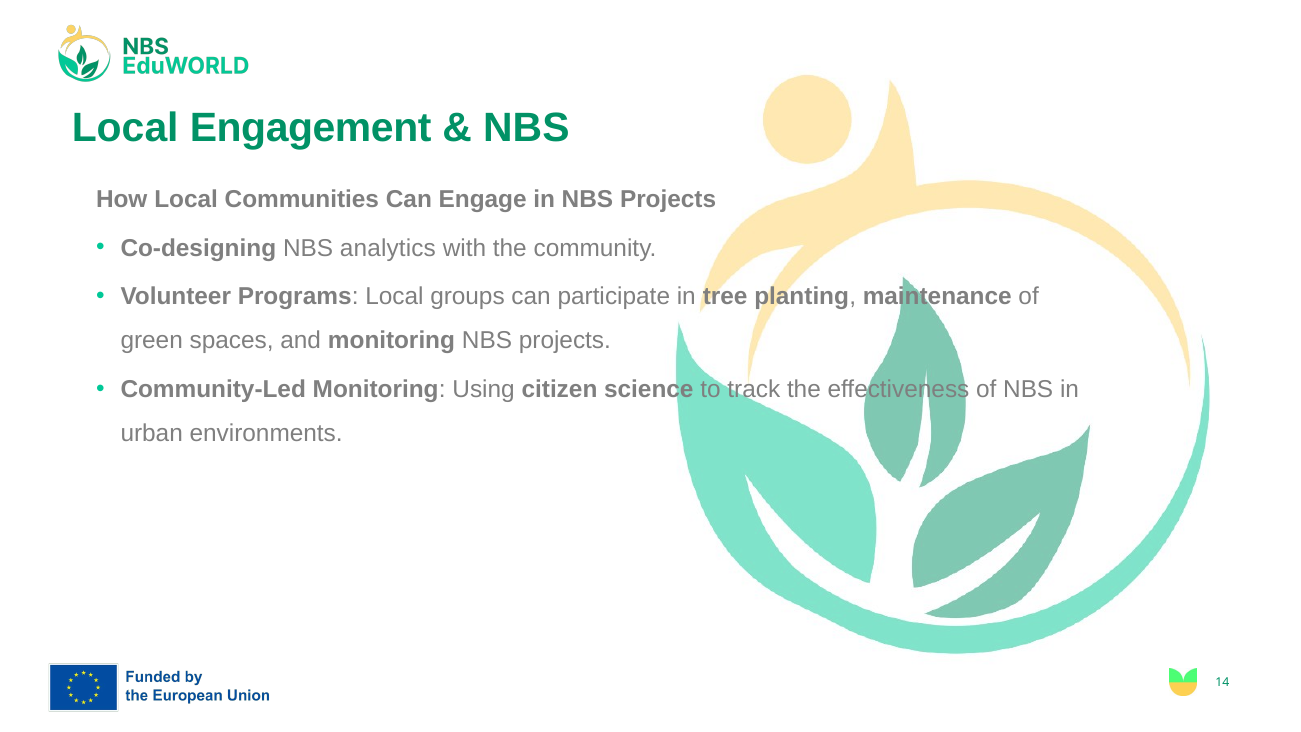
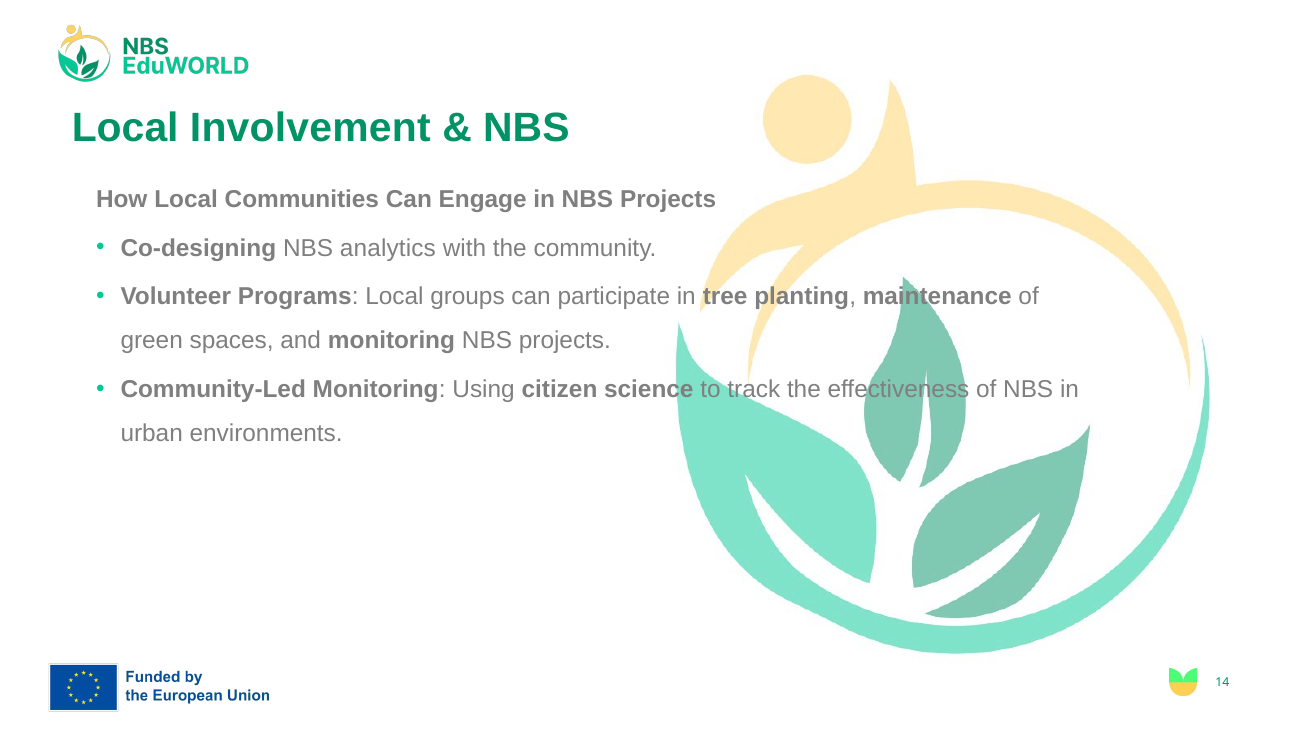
Engagement: Engagement -> Involvement
